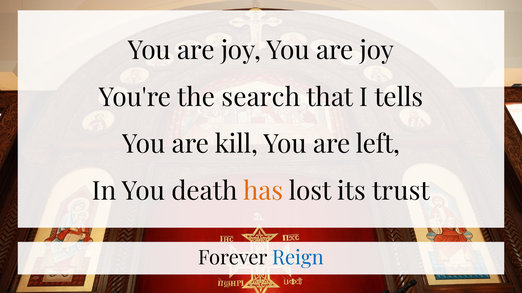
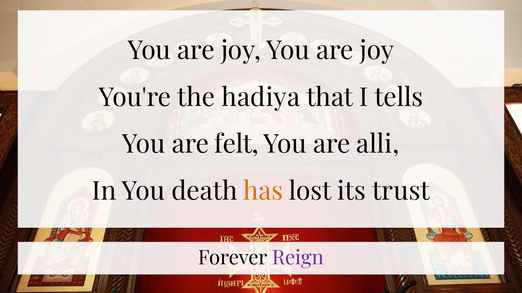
search: search -> hadiya
kill: kill -> felt
left: left -> alli
Reign colour: blue -> purple
